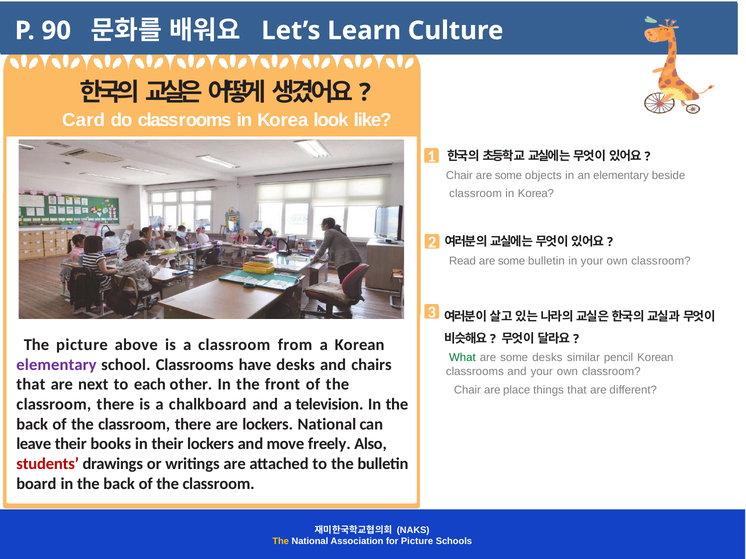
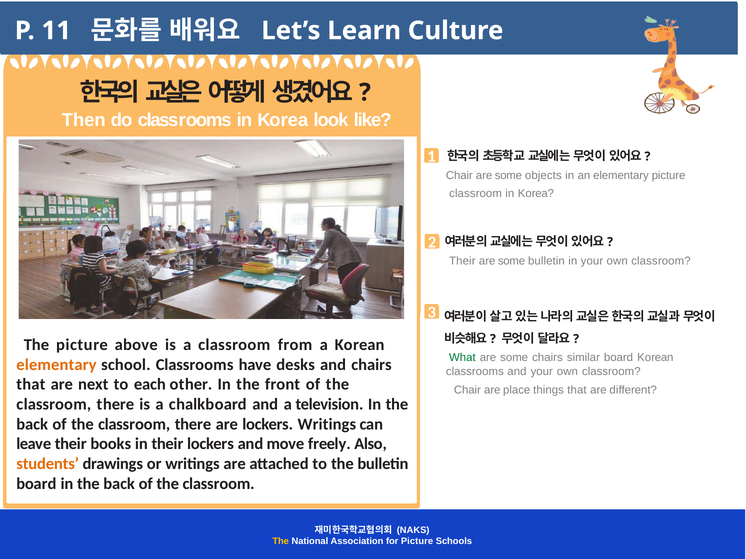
90: 90 -> 11
Card: Card -> Then
elementary beside: beside -> picture
Read at (462, 261): Read -> Their
some desks: desks -> chairs
similar pencil: pencil -> board
elementary at (56, 365) colour: purple -> orange
lockers National: National -> Writings
students colour: red -> orange
